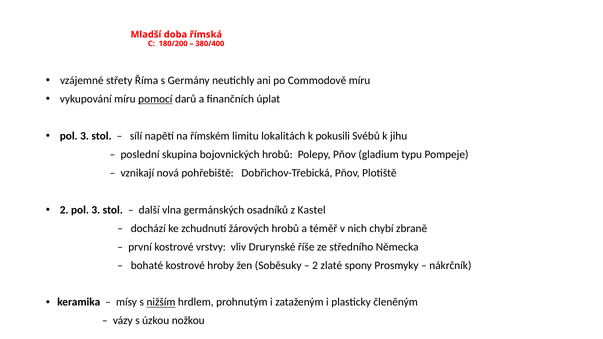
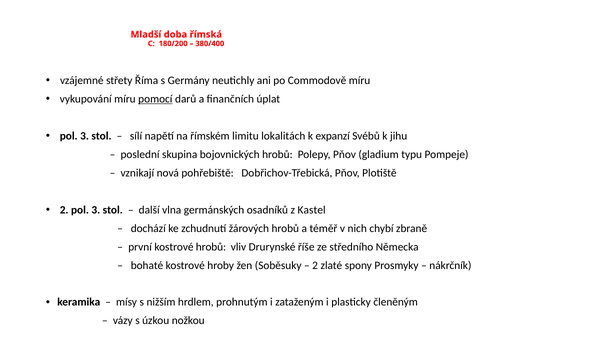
pokusili: pokusili -> expanzí
kostrové vrstvy: vrstvy -> hrobů
nižším underline: present -> none
